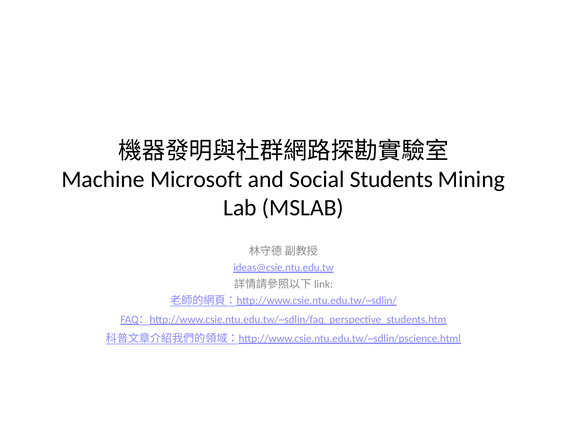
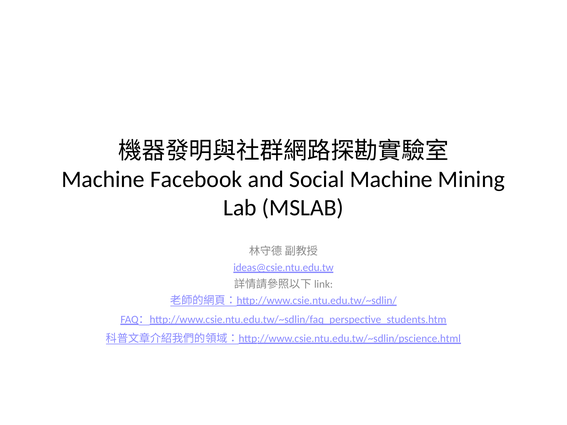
Microsoft: Microsoft -> Facebook
Social Students: Students -> Machine
